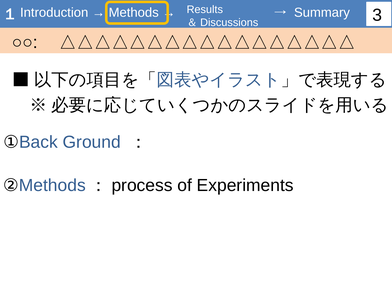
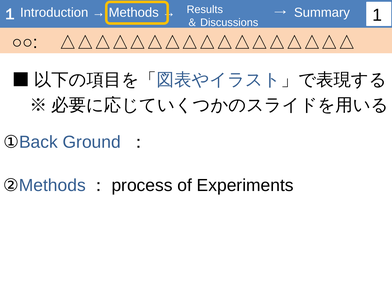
3: 3 -> 1
